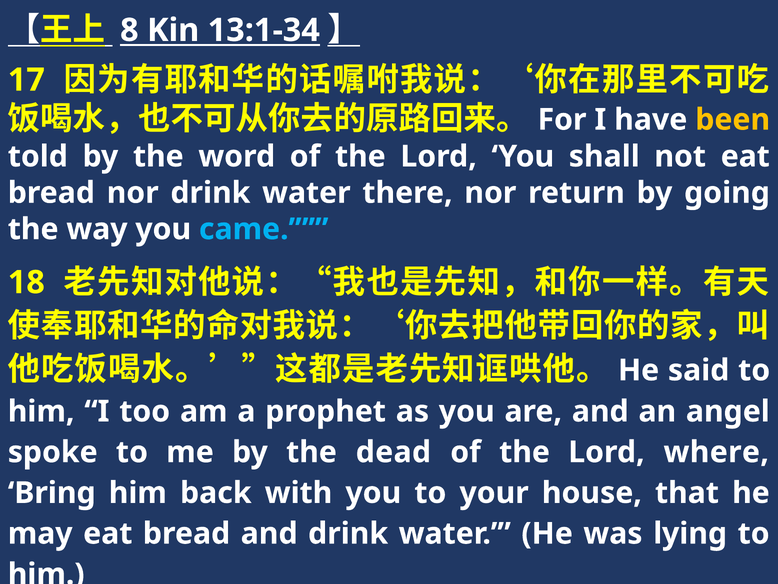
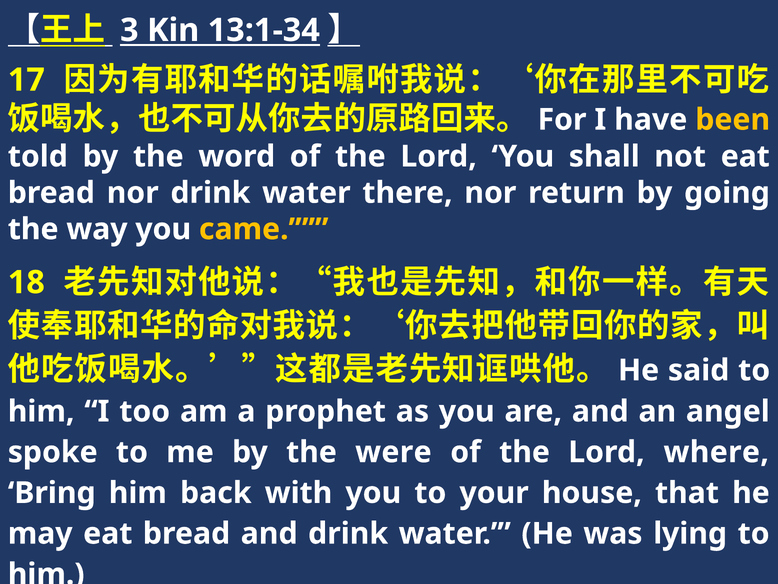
8: 8 -> 3
came colour: light blue -> yellow
dead: dead -> were
